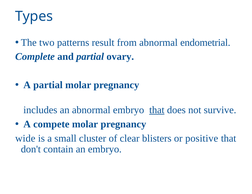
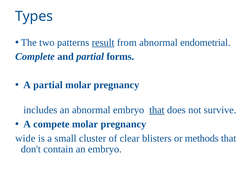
result underline: none -> present
ovary: ovary -> forms
positive: positive -> methods
